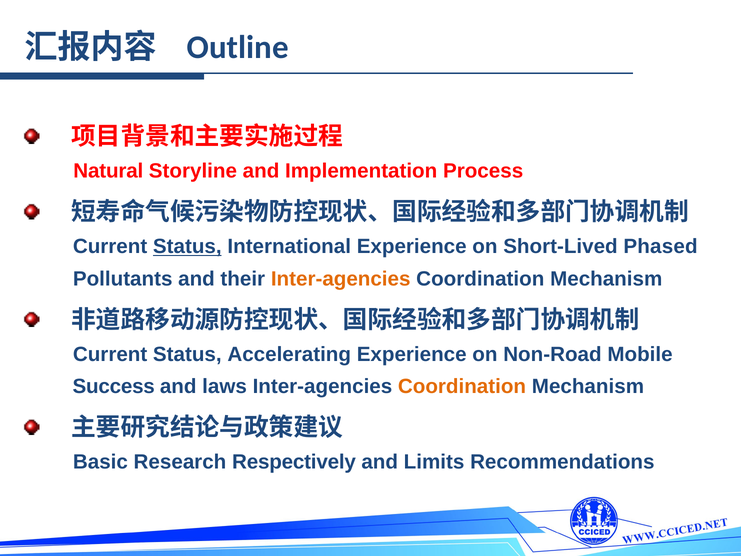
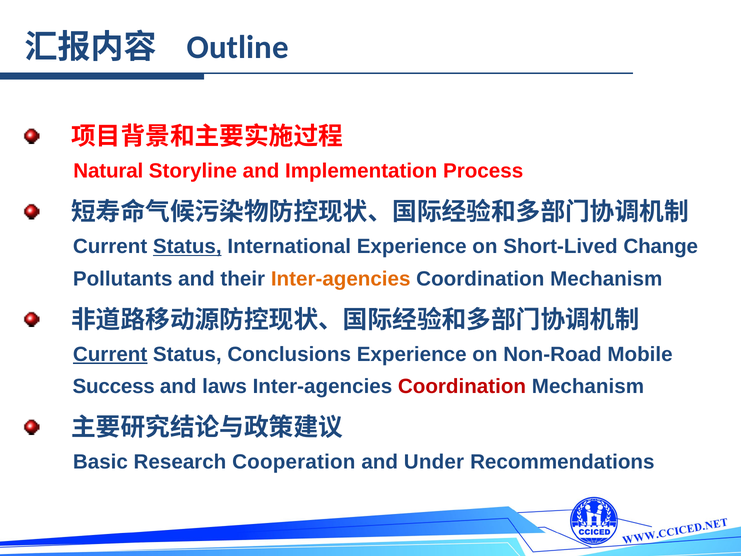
Phased: Phased -> Change
Current at (110, 354) underline: none -> present
Accelerating: Accelerating -> Conclusions
Coordination at (462, 386) colour: orange -> red
Respectively: Respectively -> Cooperation
Limits: Limits -> Under
